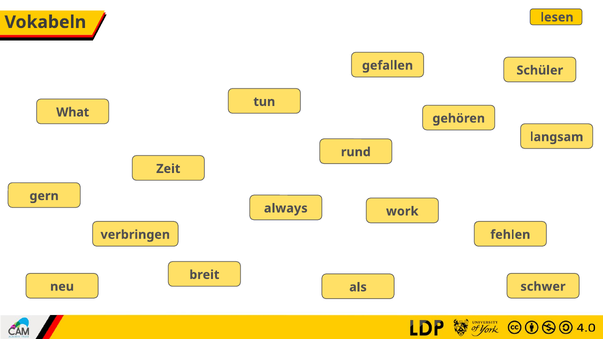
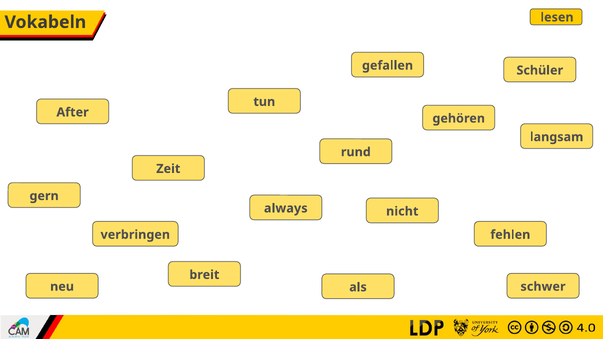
What: What -> After
work: work -> nicht
